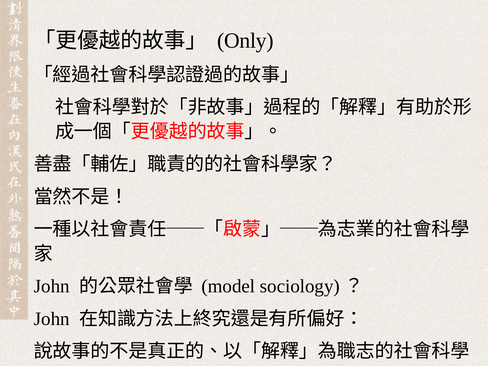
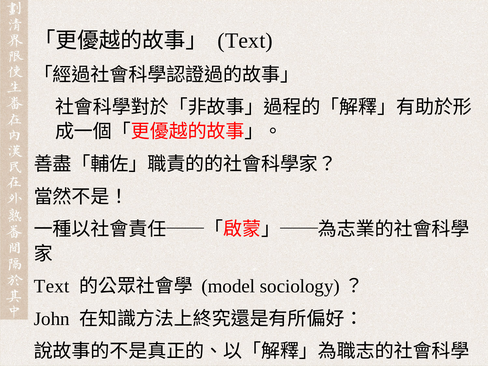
Only at (245, 41): Only -> Text
John at (52, 286): John -> Text
